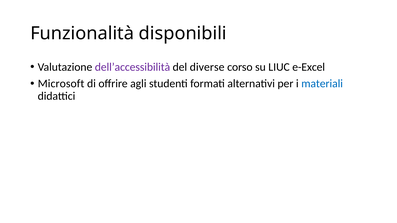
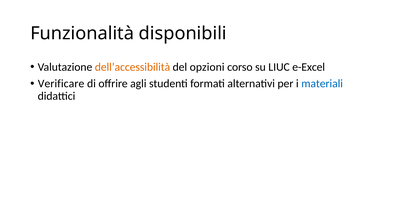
dell’accessibilità colour: purple -> orange
diverse: diverse -> opzioni
Microsoft: Microsoft -> Verificare
